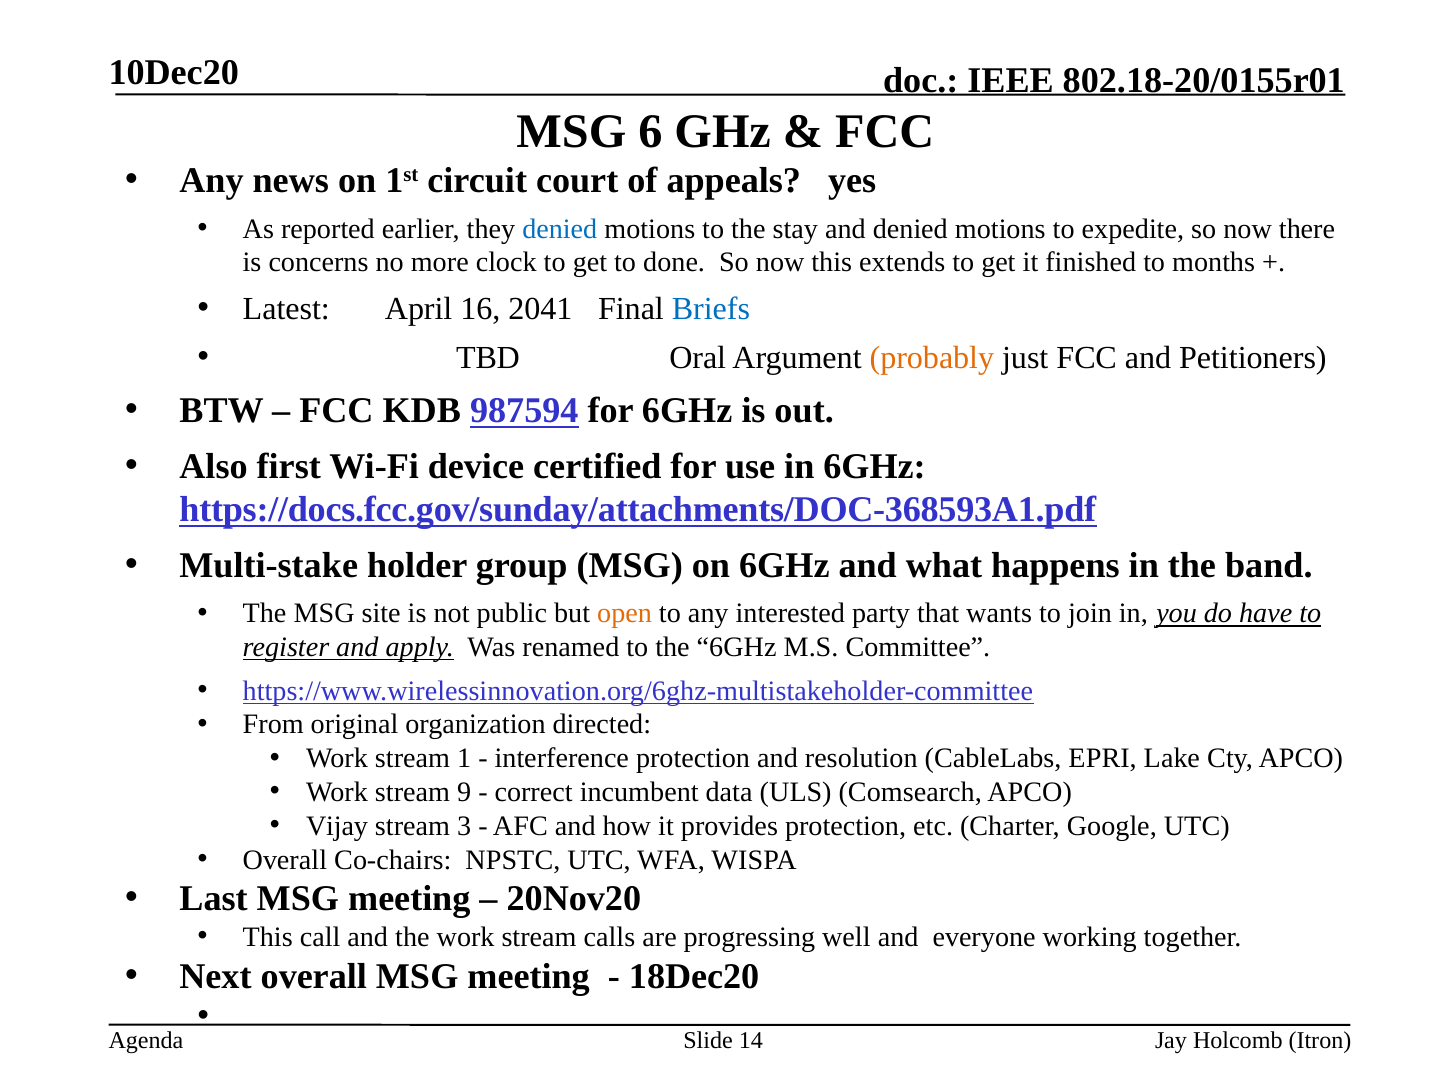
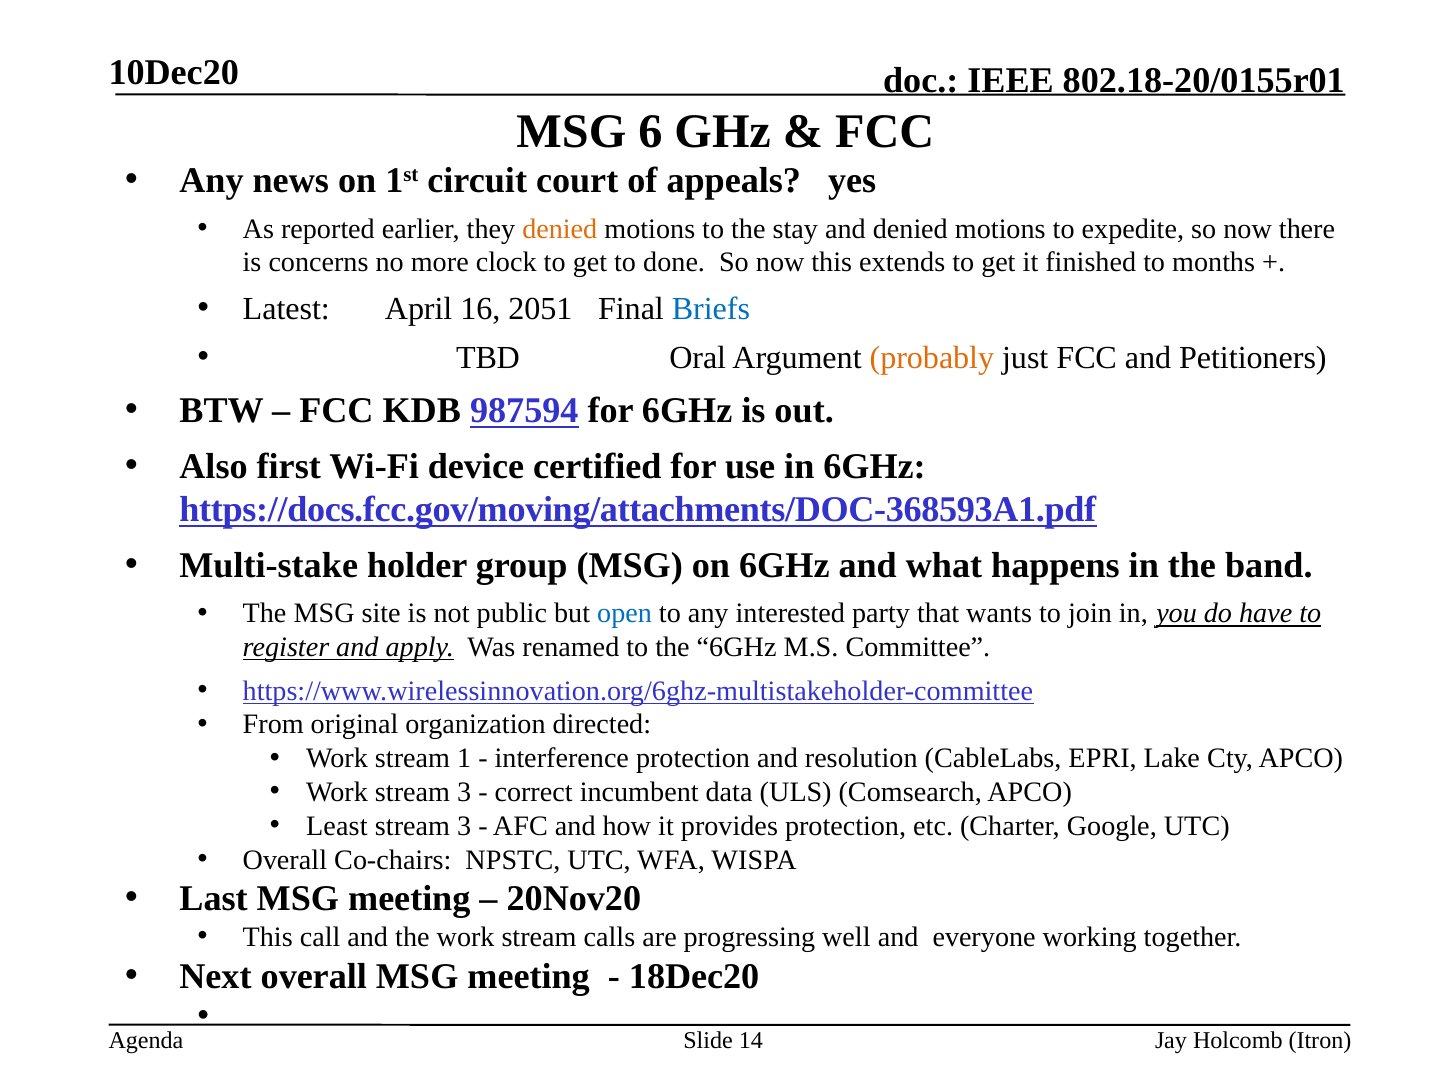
denied at (560, 229) colour: blue -> orange
2041: 2041 -> 2051
https://docs.fcc.gov/sunday/attachments/DOC-368593A1.pdf: https://docs.fcc.gov/sunday/attachments/DOC-368593A1.pdf -> https://docs.fcc.gov/moving/attachments/DOC-368593A1.pdf
open colour: orange -> blue
Work stream 9: 9 -> 3
Vijay: Vijay -> Least
